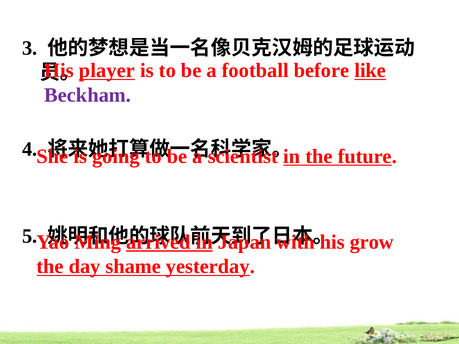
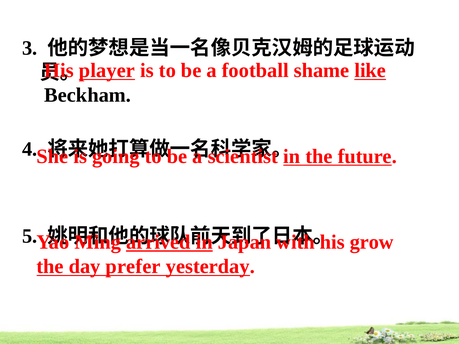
before: before -> shame
Beckham colour: purple -> black
shame: shame -> prefer
